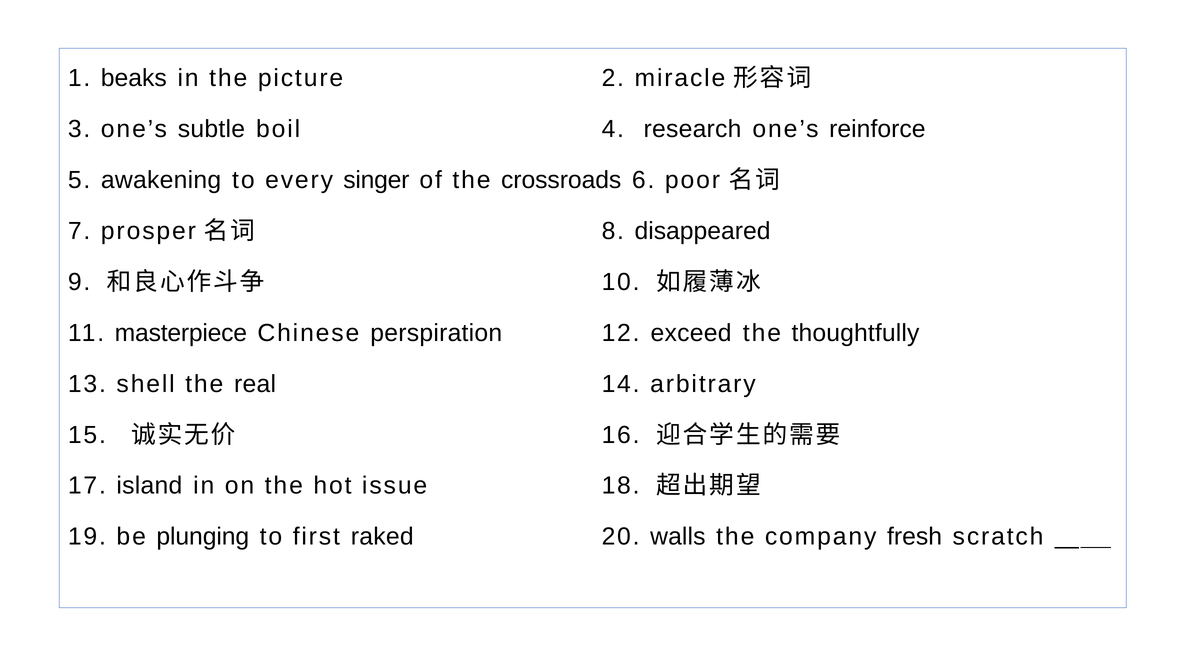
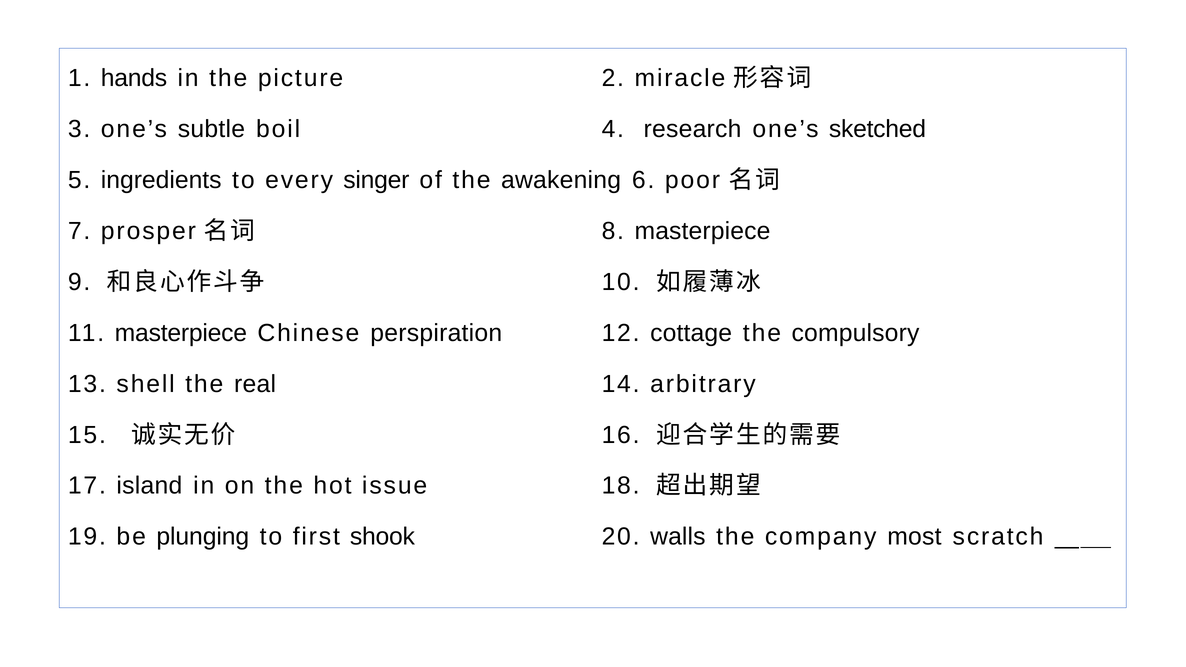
beaks: beaks -> hands
reinforce: reinforce -> sketched
awakening: awakening -> ingredients
crossroads: crossroads -> awakening
8 disappeared: disappeared -> masterpiece
exceed: exceed -> cottage
thoughtfully: thoughtfully -> compulsory
raked: raked -> shook
fresh: fresh -> most
